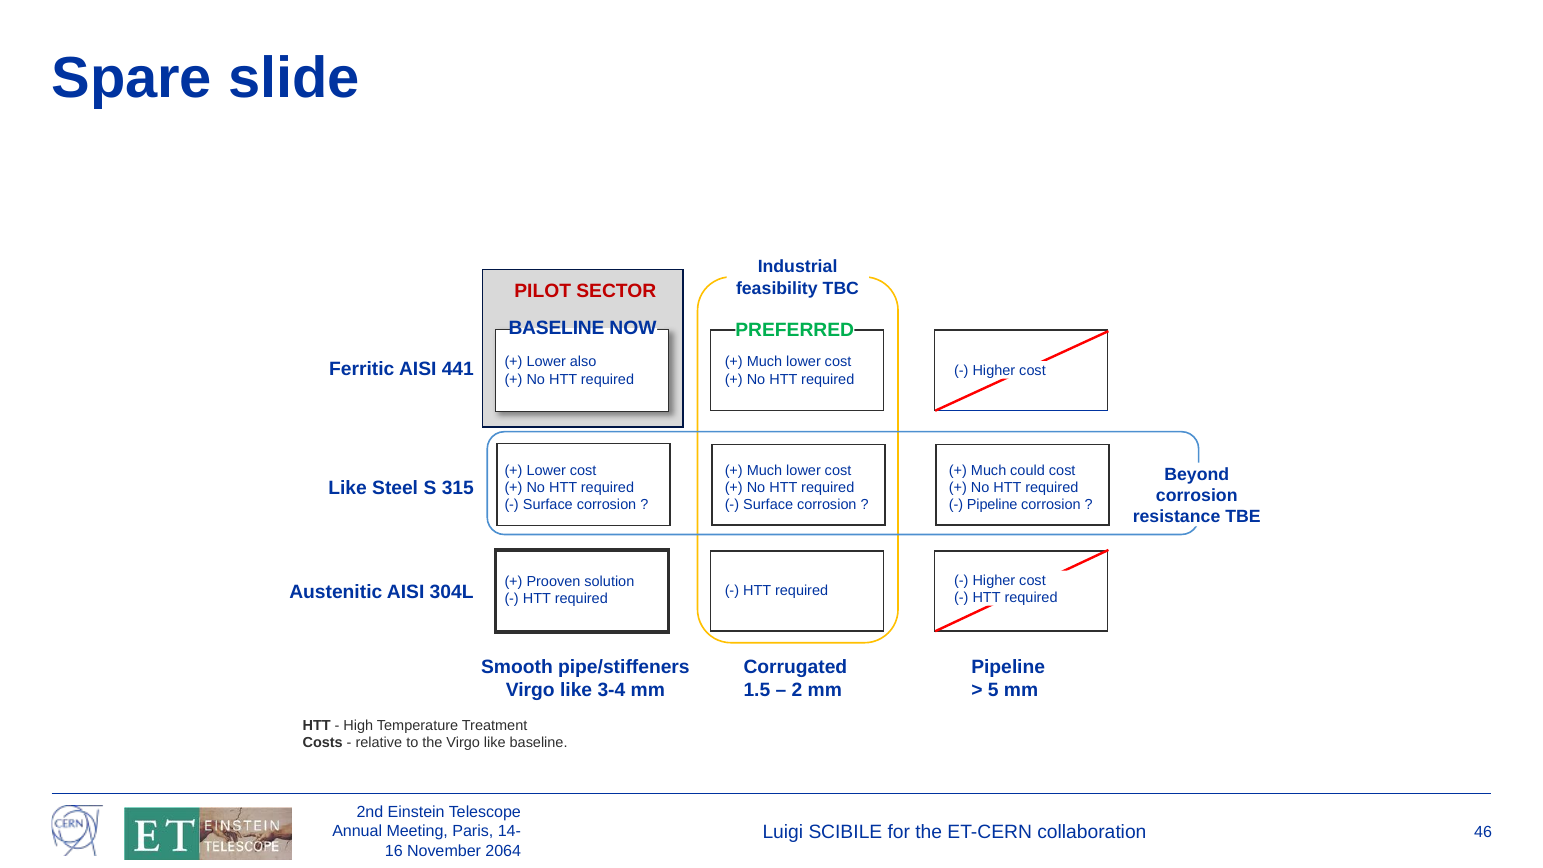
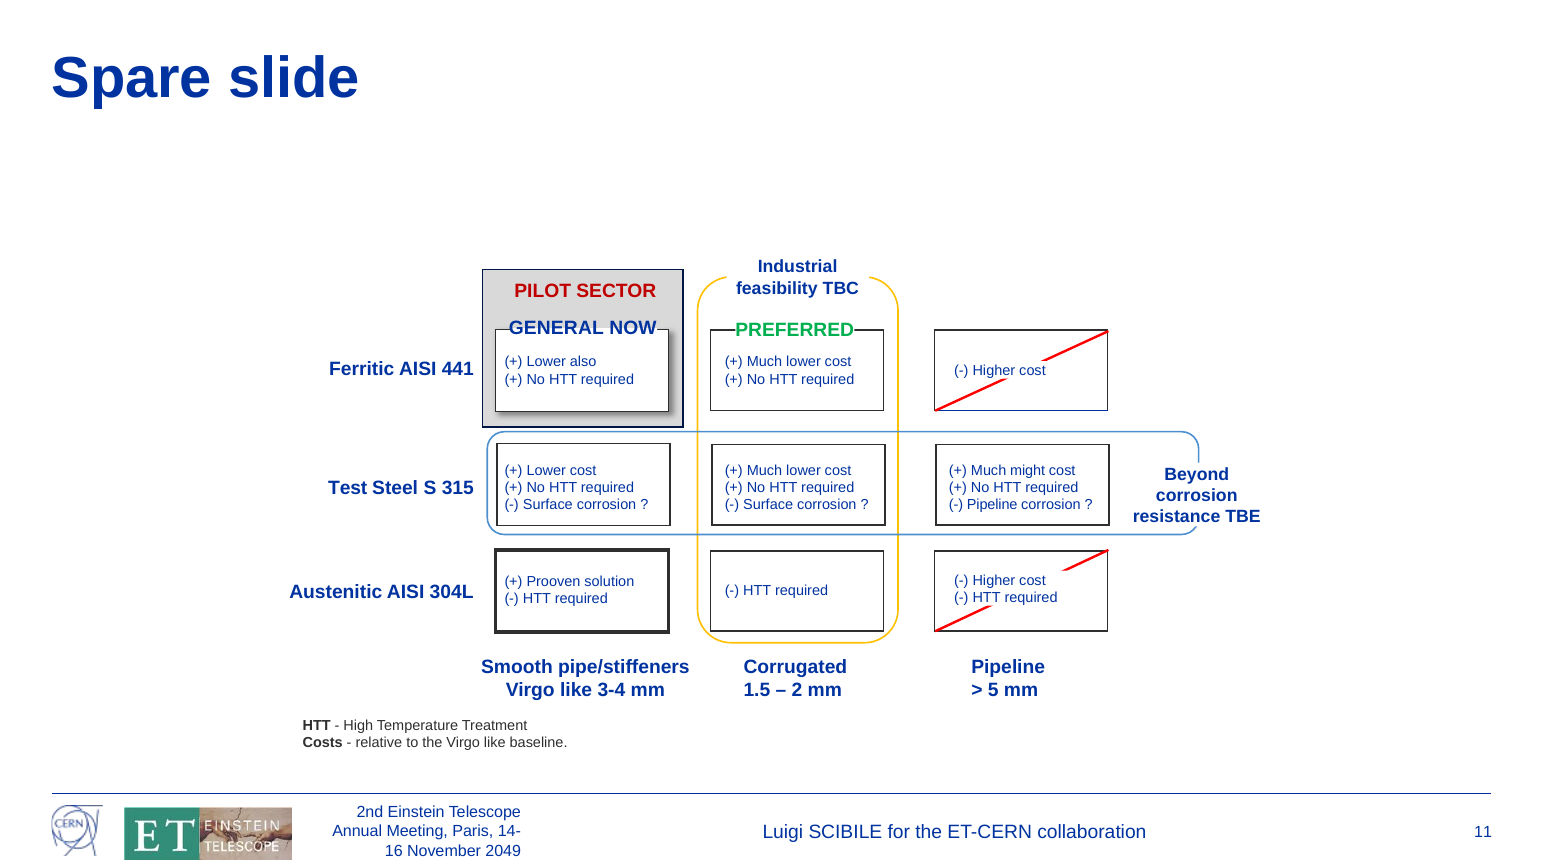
BASELINE at (556, 328): BASELINE -> GENERAL
could: could -> might
Like at (348, 488): Like -> Test
46: 46 -> 11
2064: 2064 -> 2049
